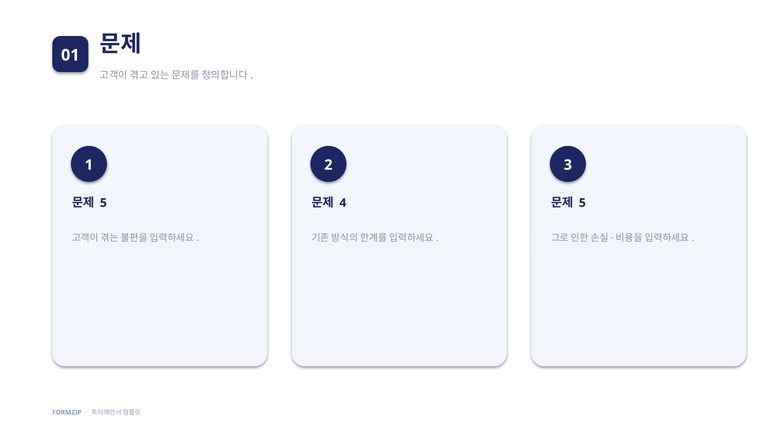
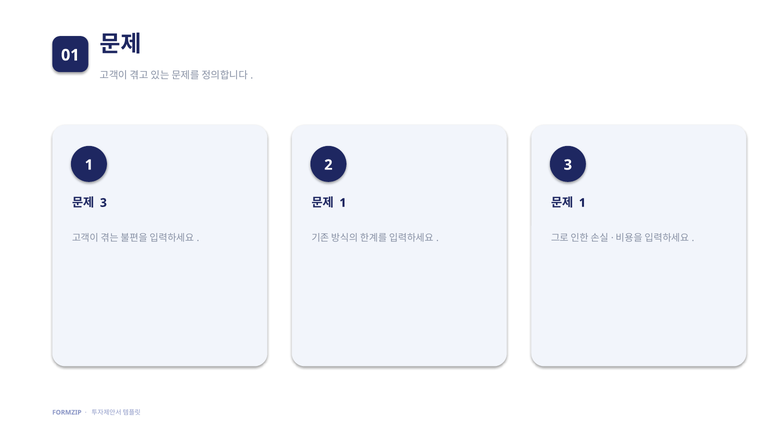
5 at (103, 203): 5 -> 3
4 at (343, 203): 4 -> 1
5 at (582, 203): 5 -> 1
